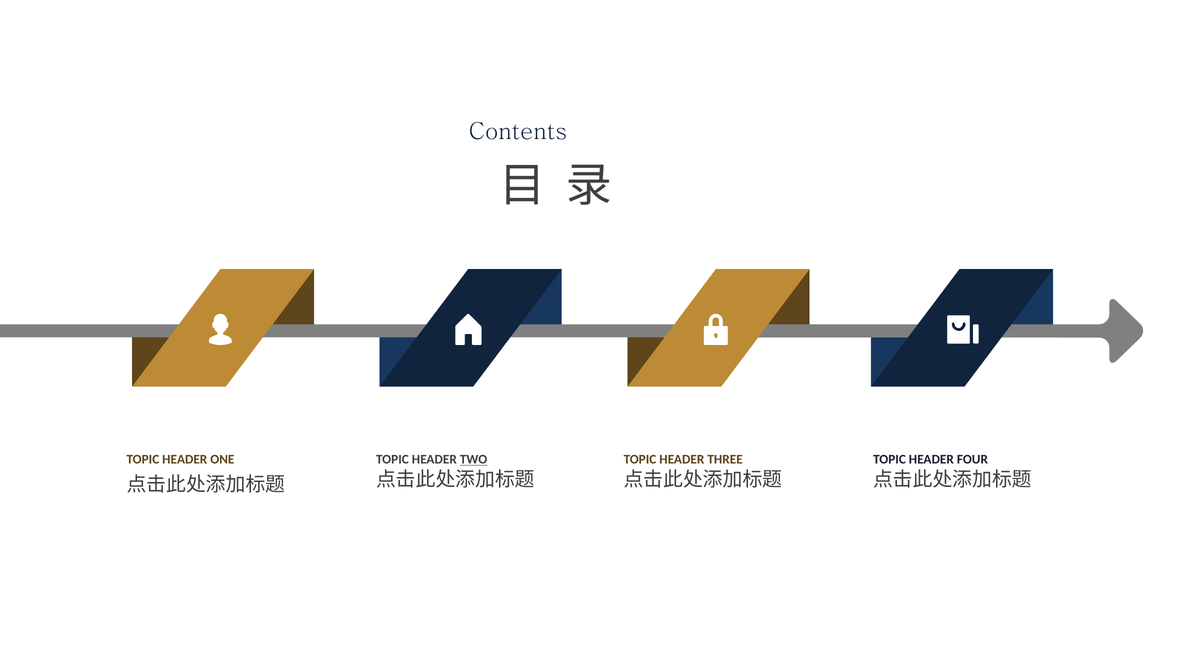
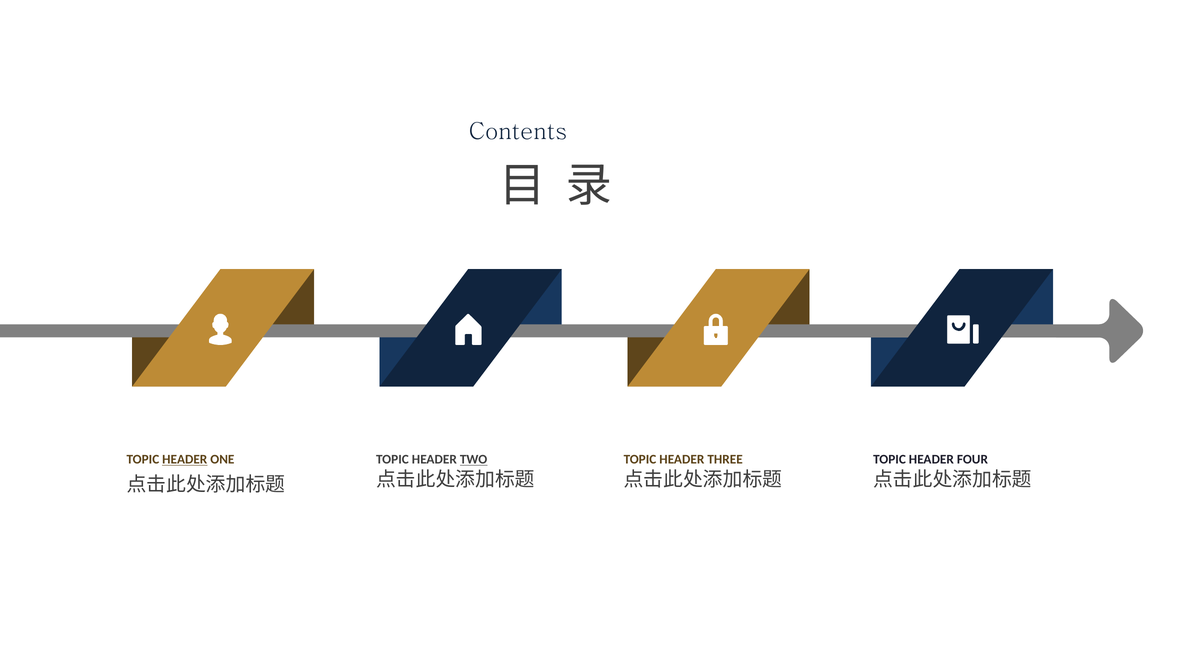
HEADER at (185, 460) underline: none -> present
